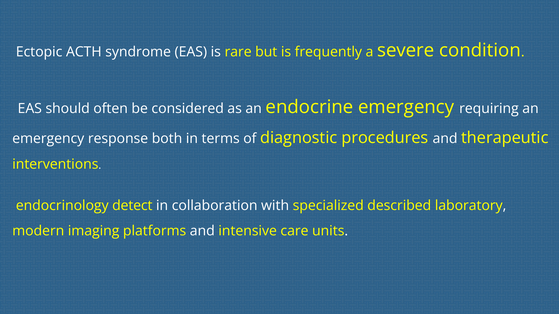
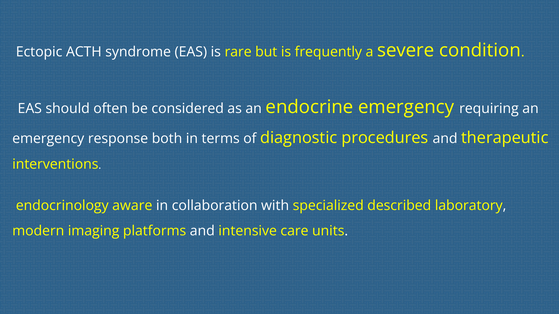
detect: detect -> aware
